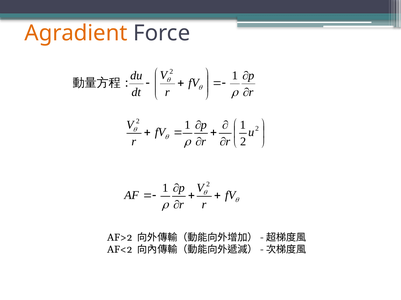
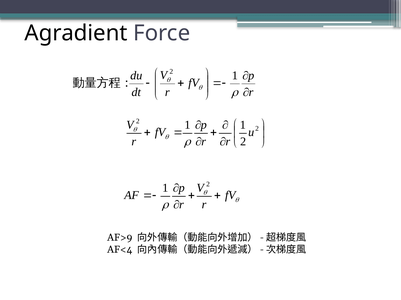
Agradient colour: orange -> black
AF>2: AF>2 -> AF>9
AF<2: AF<2 -> AF<4
